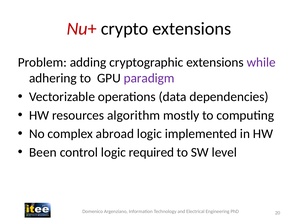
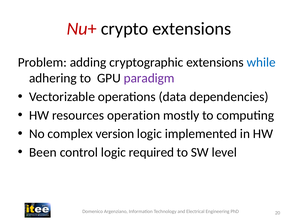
while colour: purple -> blue
algorithm: algorithm -> operation
abroad: abroad -> version
